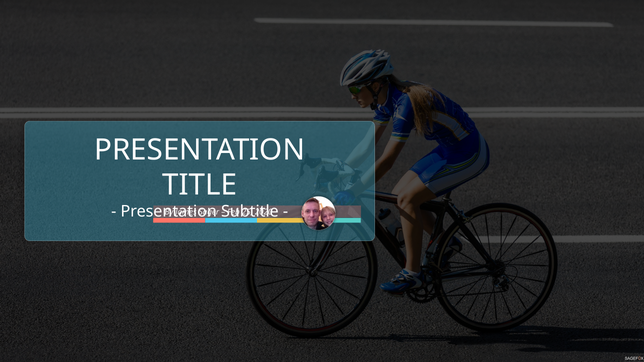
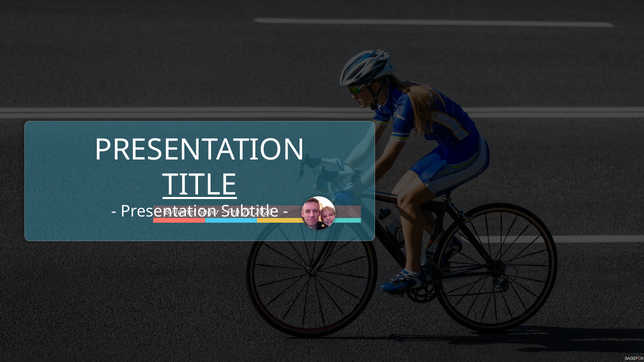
TITLE underline: none -> present
